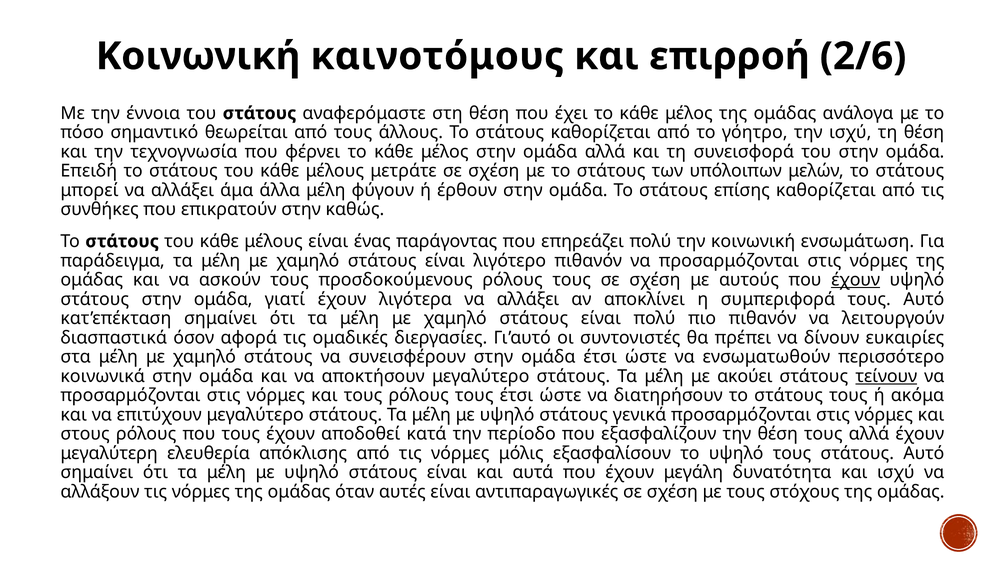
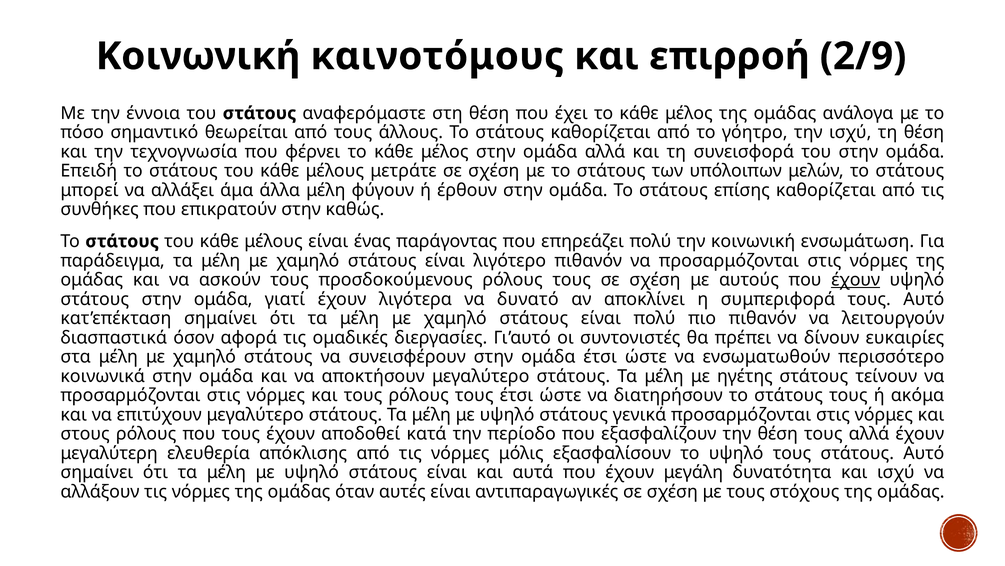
2/6: 2/6 -> 2/9
λιγότερα να αλλάξει: αλλάξει -> δυνατό
ακούει: ακούει -> ηγέτης
τείνουν underline: present -> none
